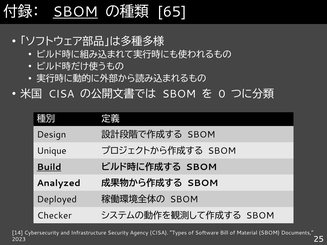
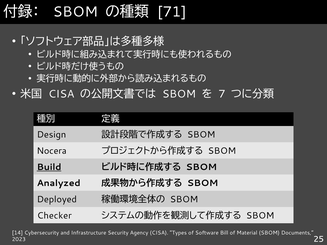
SBOM at (75, 12) underline: present -> none
65: 65 -> 71
0: 0 -> 7
Unique: Unique -> Nocera
